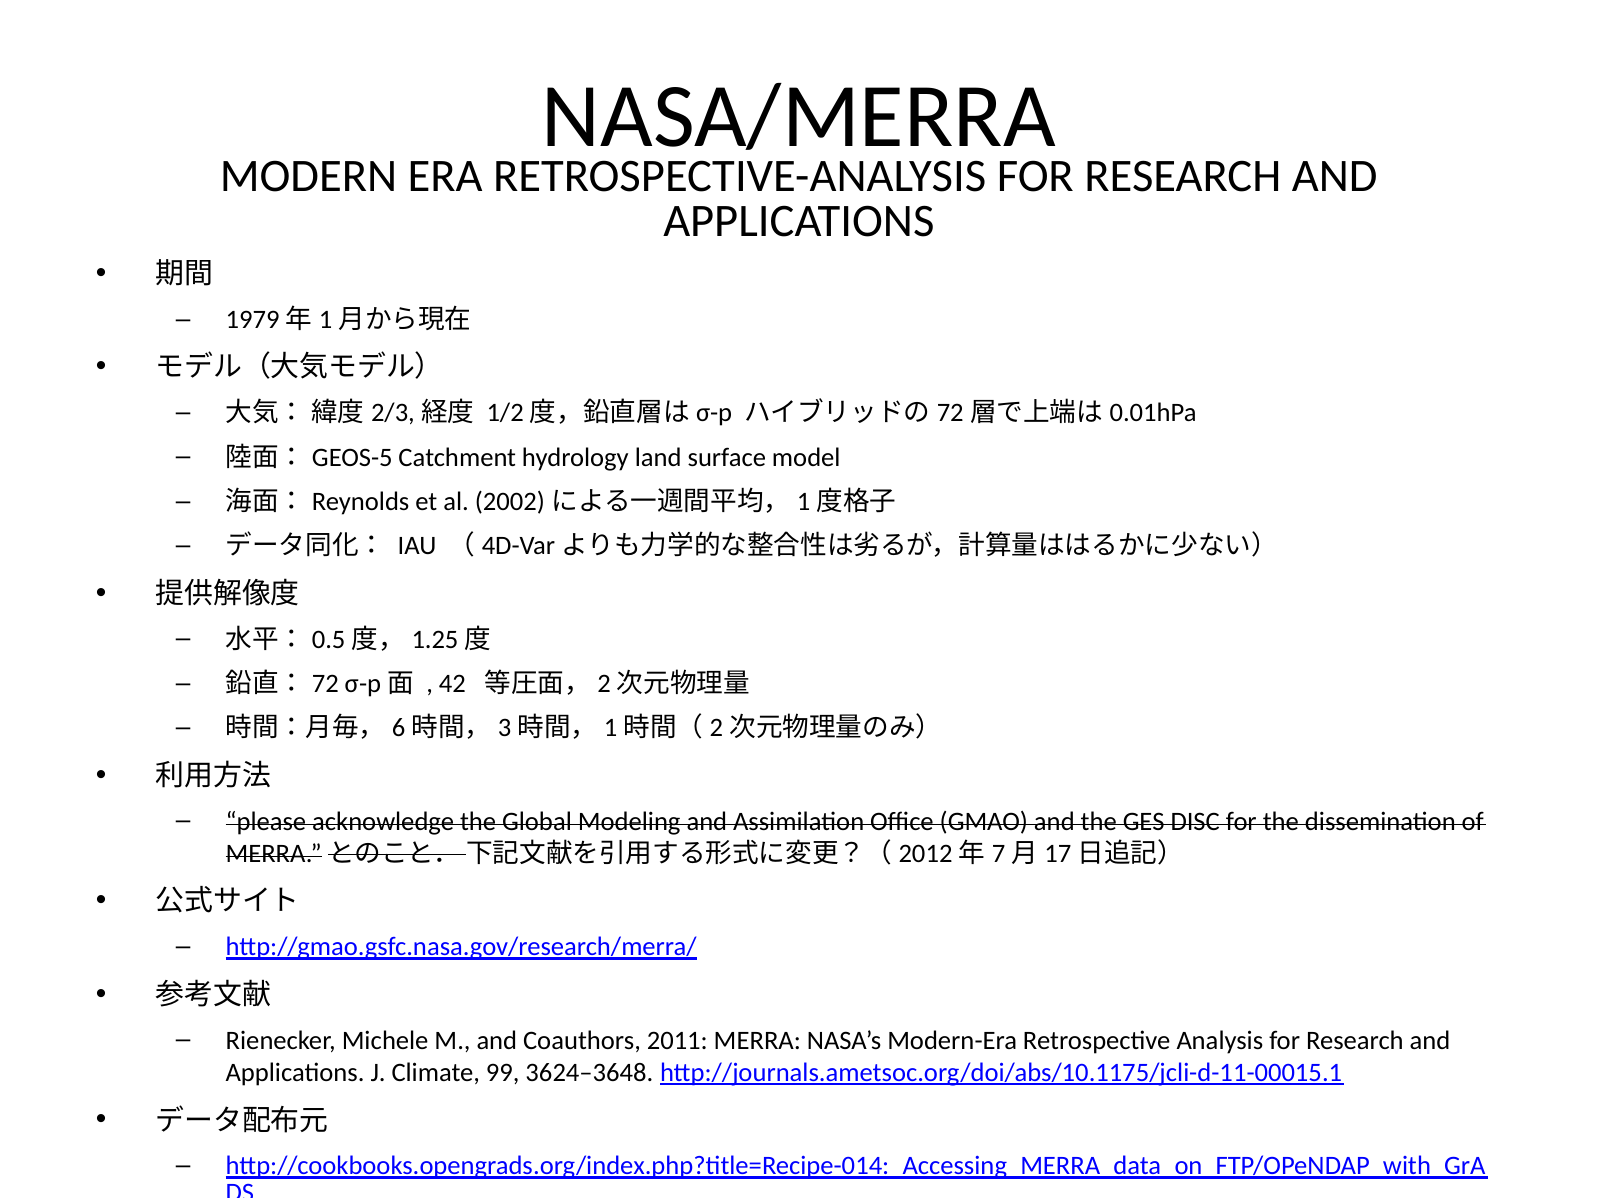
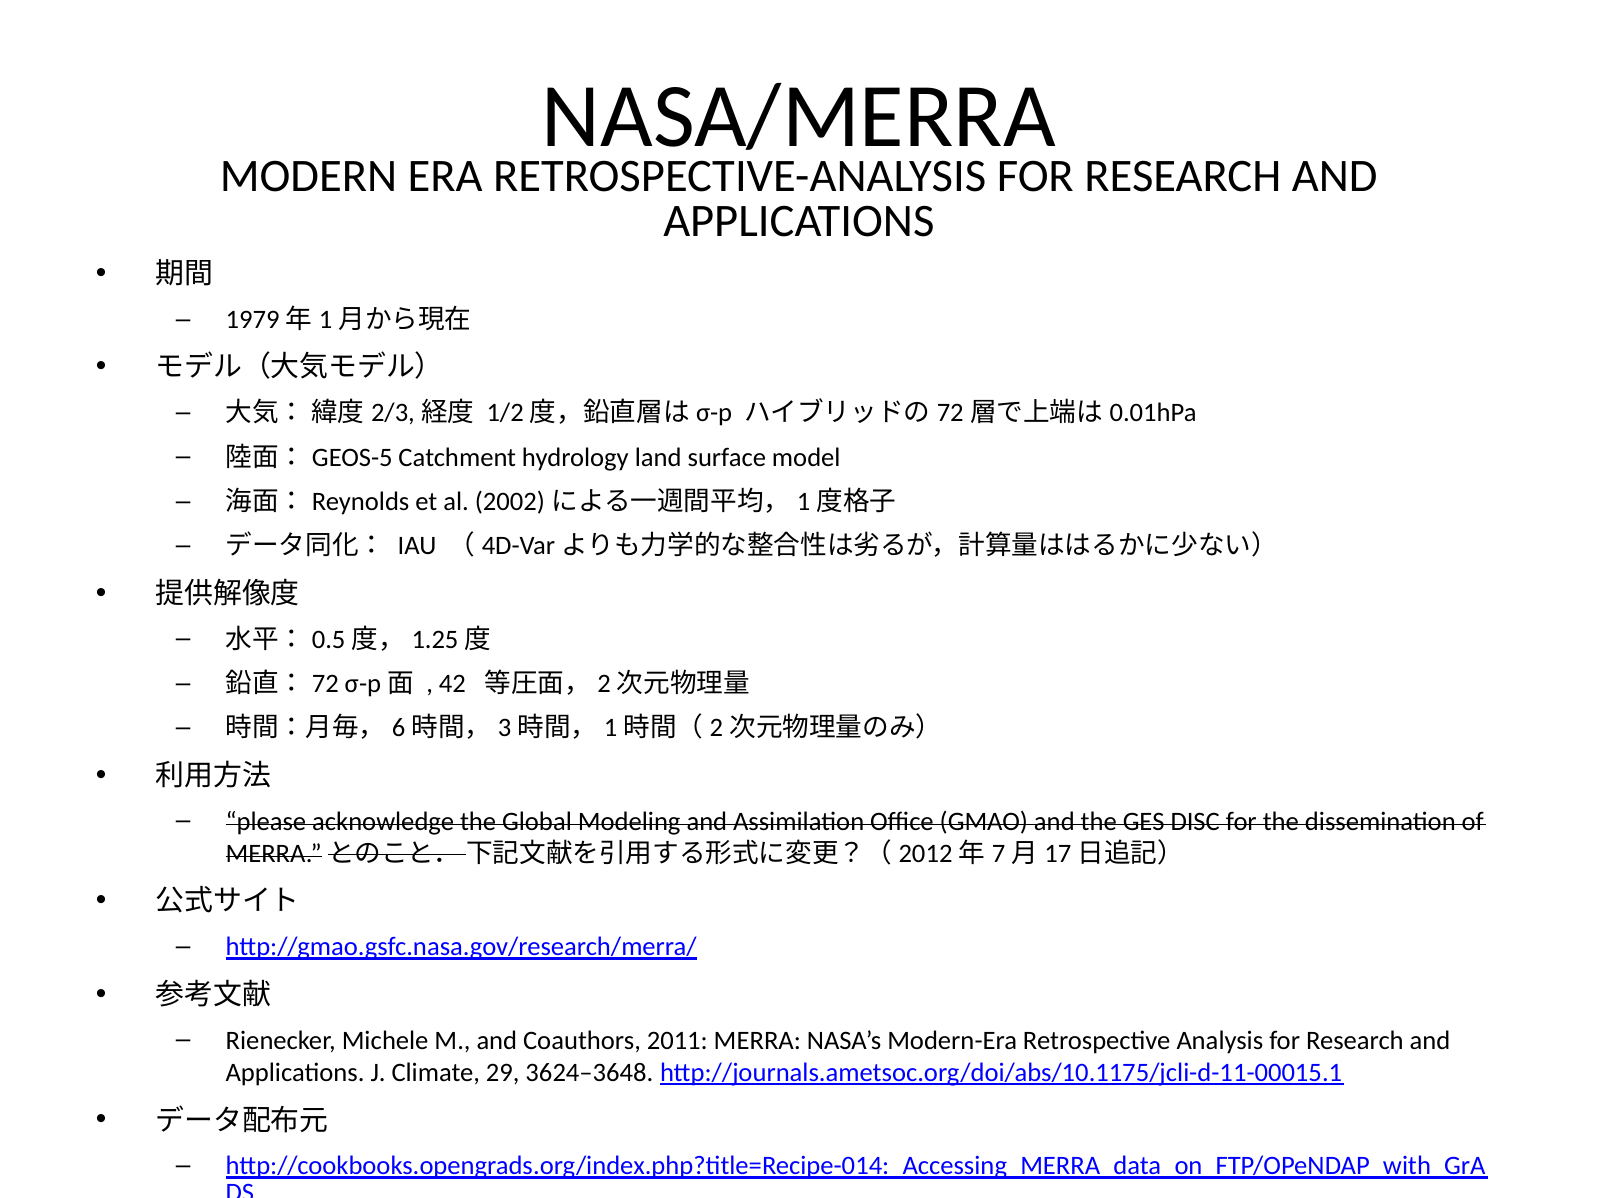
99: 99 -> 29
